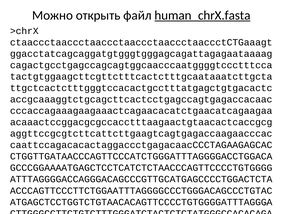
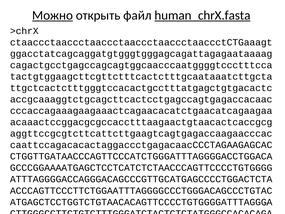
Можно underline: none -> present
